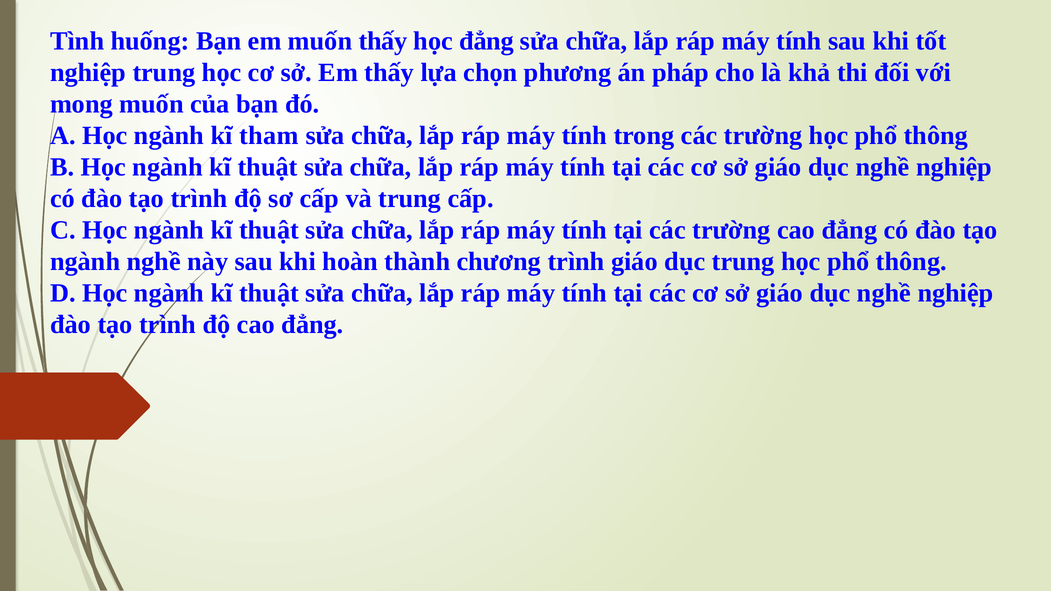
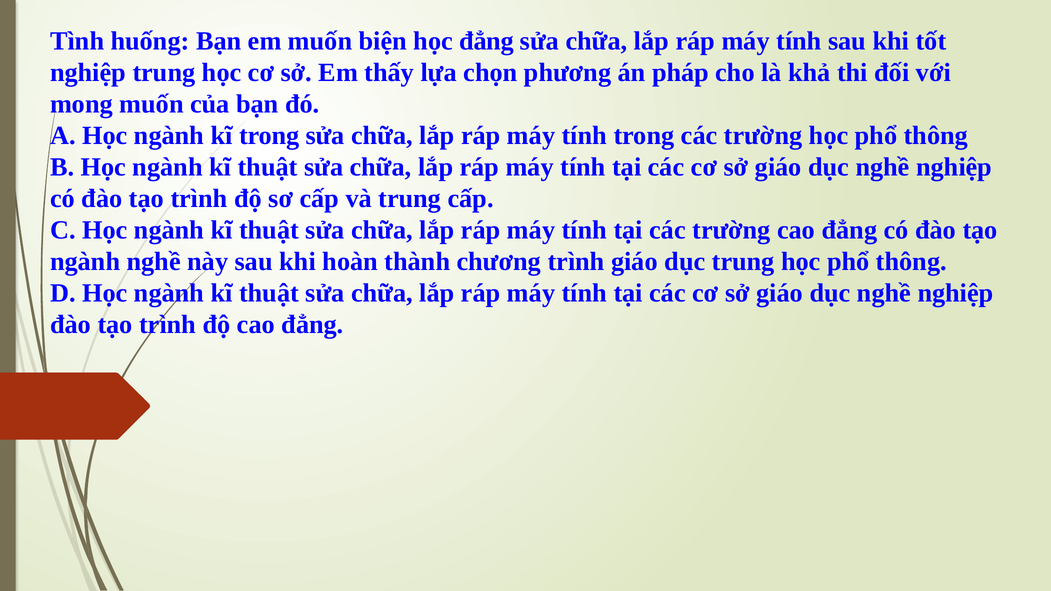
muốn thấy: thấy -> biện
kĩ tham: tham -> trong
